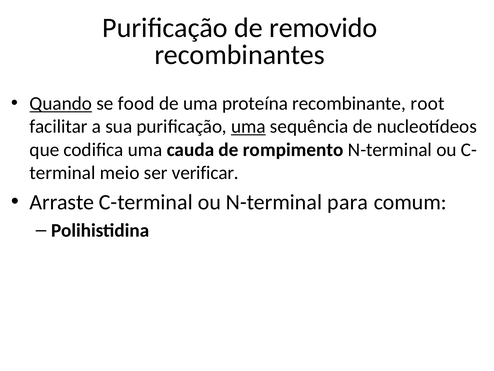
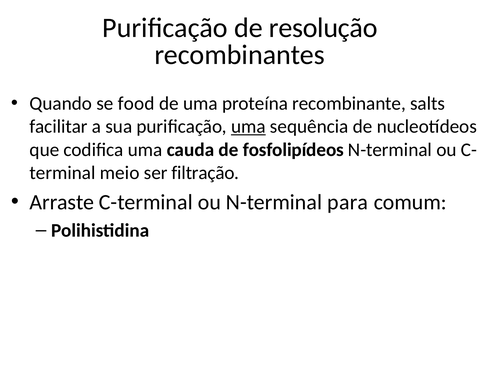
removido: removido -> resolução
Quando underline: present -> none
root: root -> salts
rompimento: rompimento -> fosfolipídeos
verificar: verificar -> filtração
